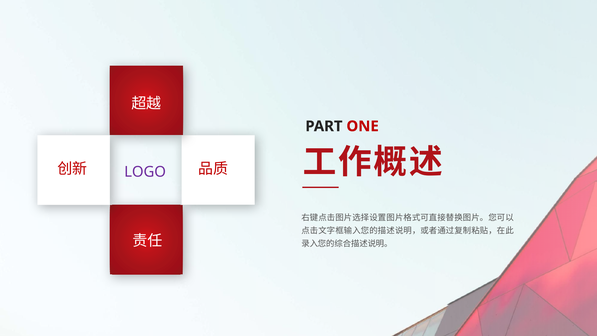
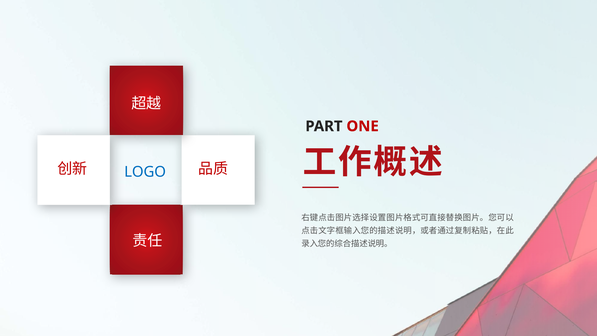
LOGO colour: purple -> blue
